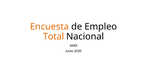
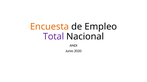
Total colour: orange -> purple
